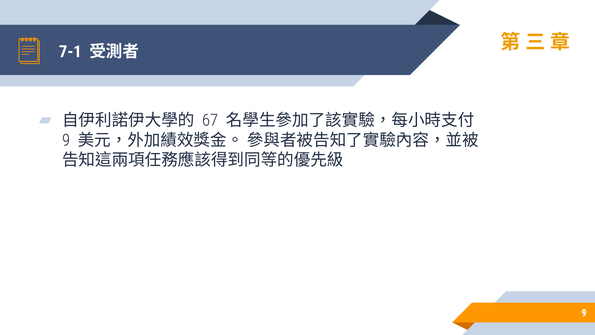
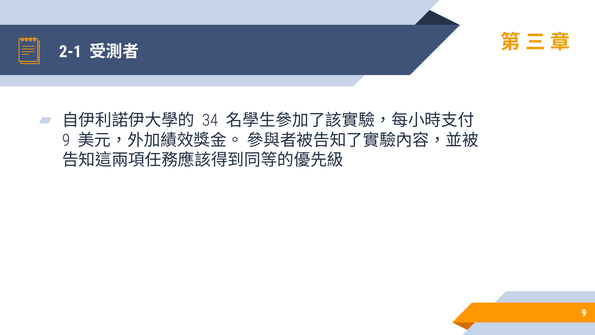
7-1: 7-1 -> 2-1
67: 67 -> 34
